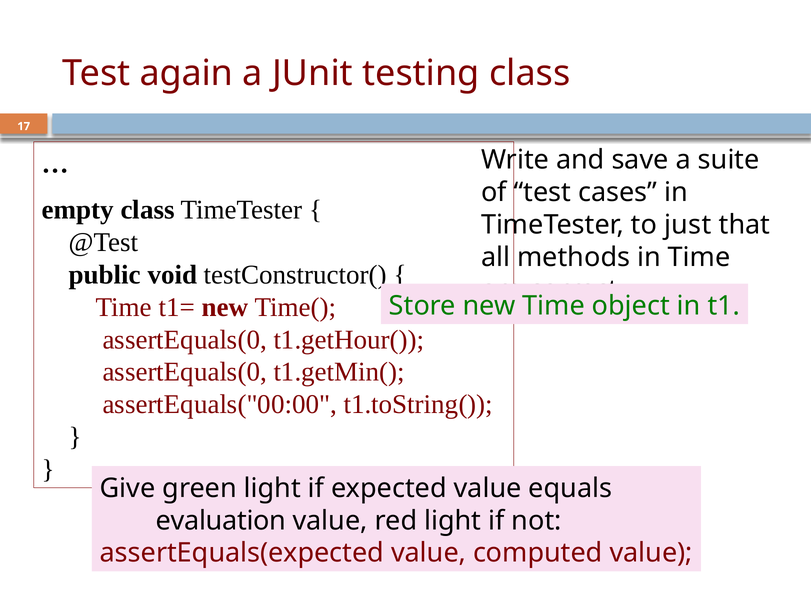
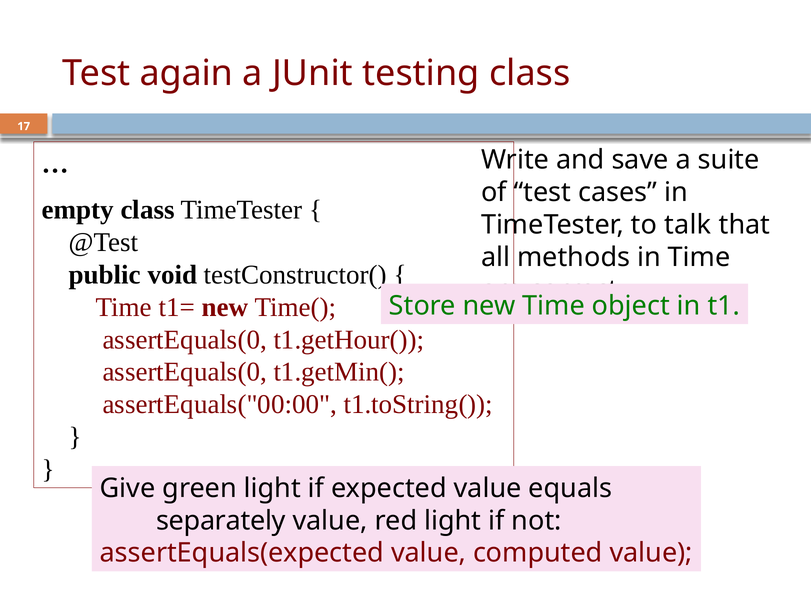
just: just -> talk
evaluation: evaluation -> separately
